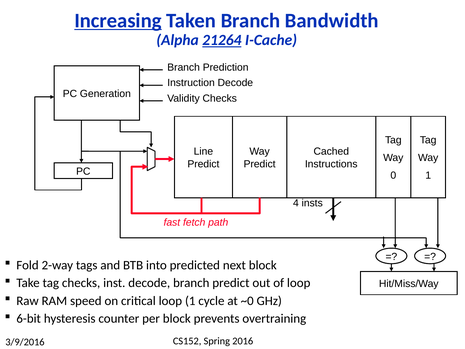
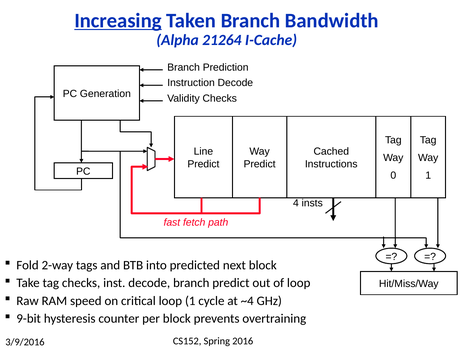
21264 underline: present -> none
~0: ~0 -> ~4
6-bit: 6-bit -> 9-bit
